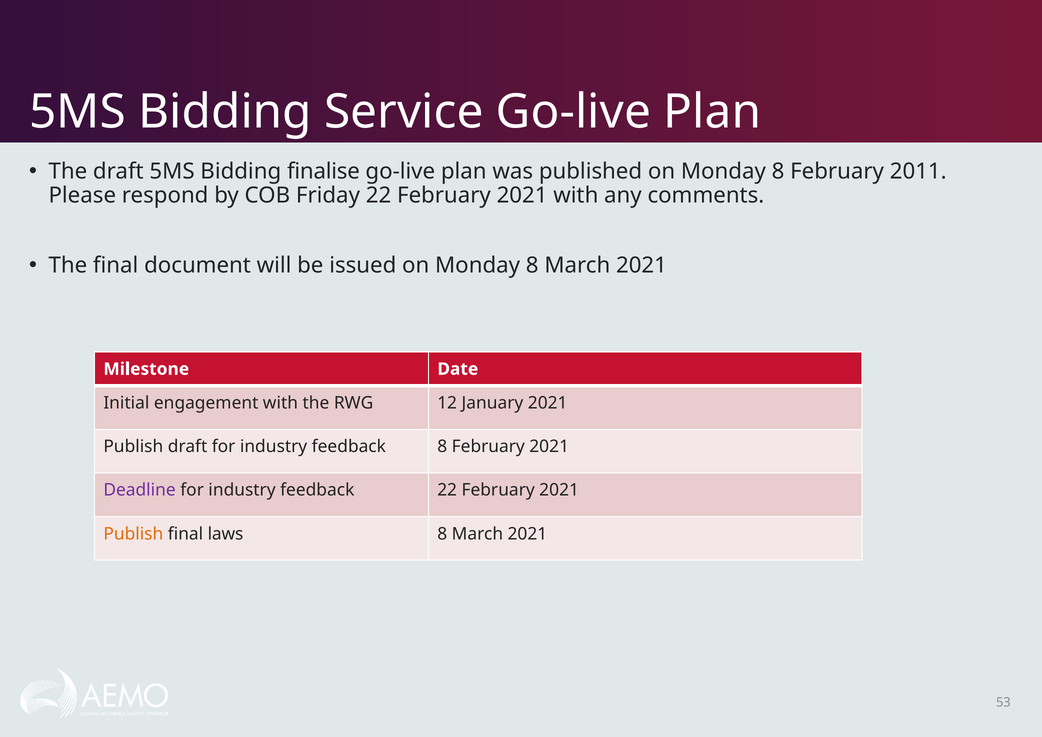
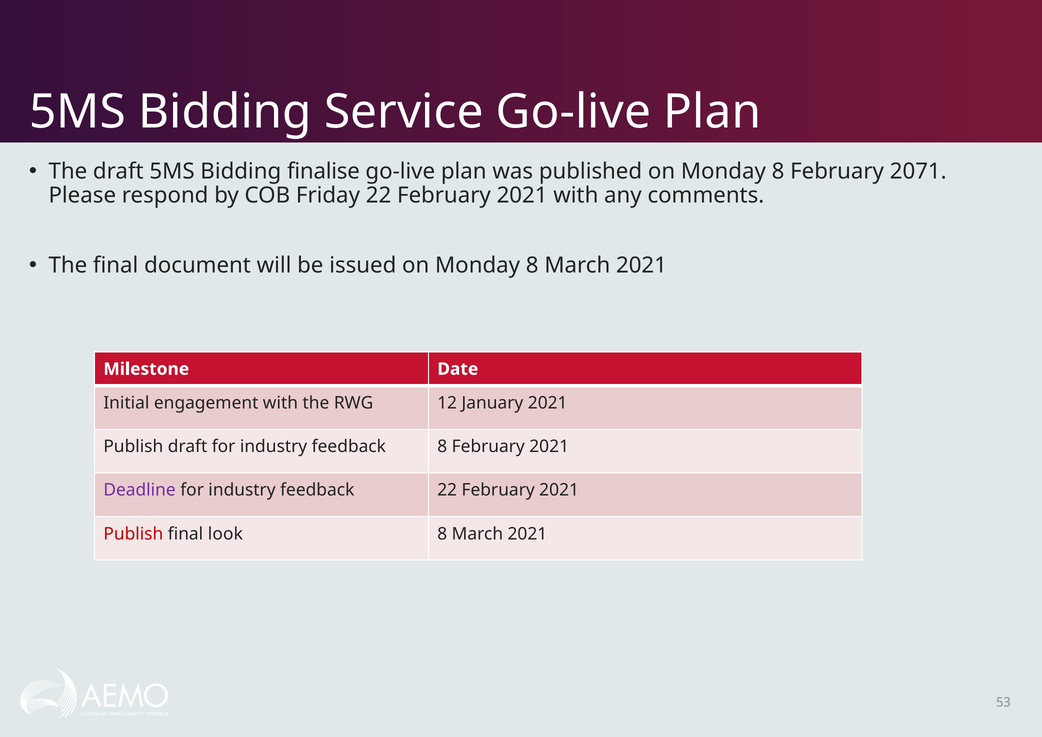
2011: 2011 -> 2071
Publish at (133, 534) colour: orange -> red
laws: laws -> look
